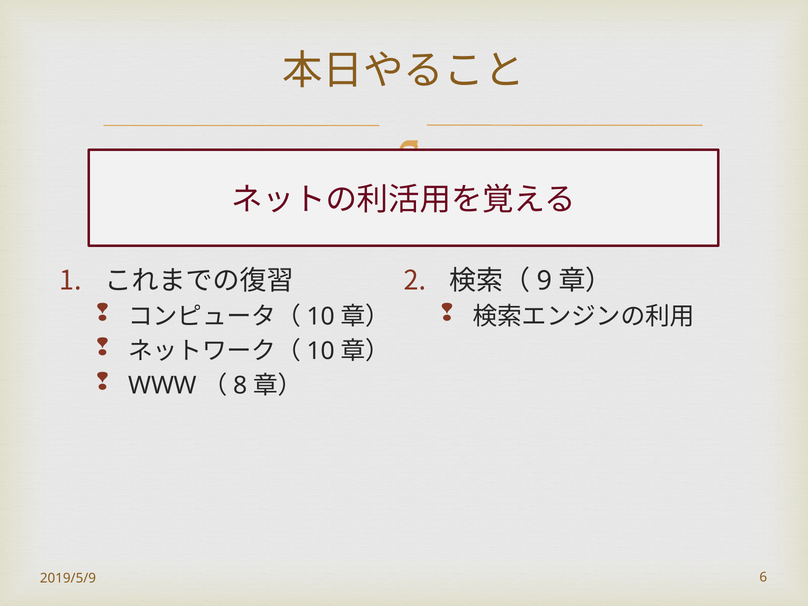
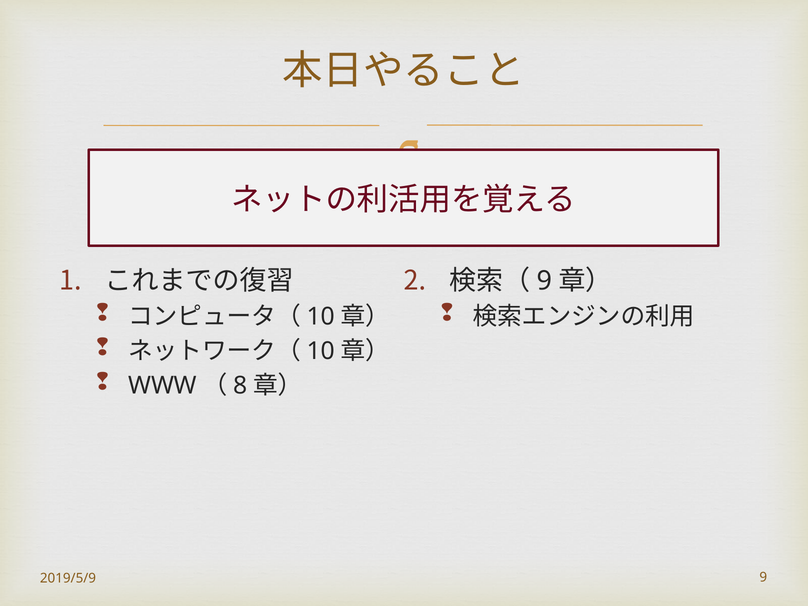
2019/5/9 6: 6 -> 9
